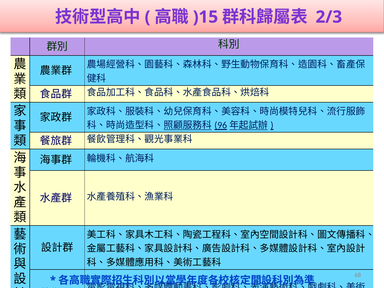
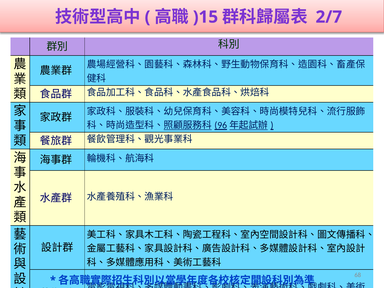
2/3: 2/3 -> 2/7
